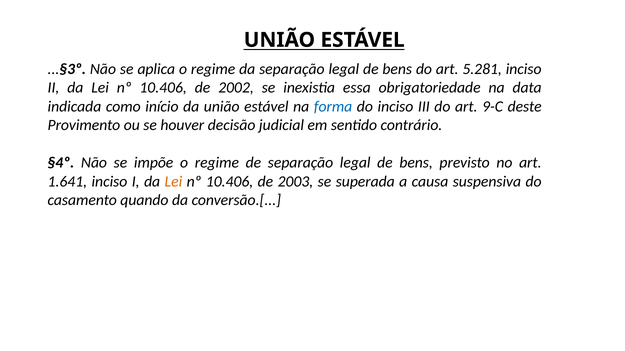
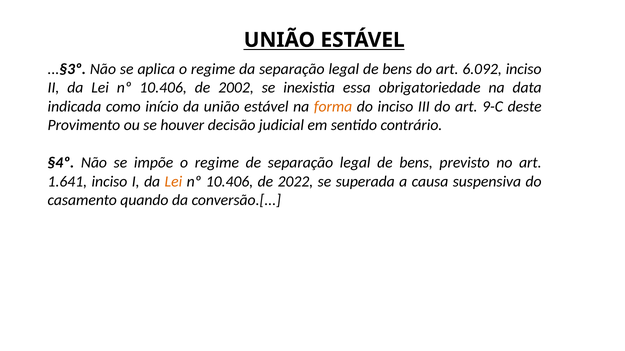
5.281: 5.281 -> 6.092
forma colour: blue -> orange
2003: 2003 -> 2022
